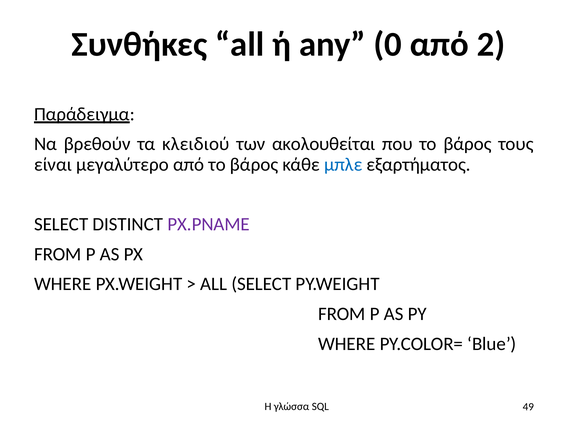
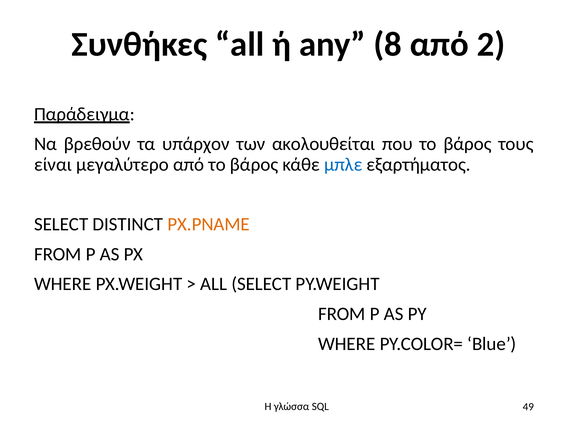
0: 0 -> 8
κλειδιού: κλειδιού -> υπάρχον
PX.PNAME colour: purple -> orange
